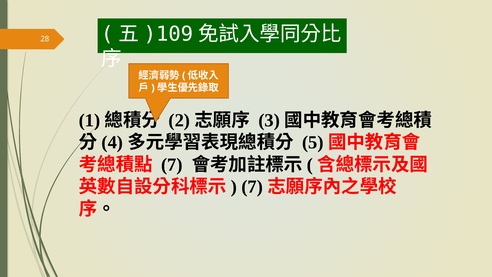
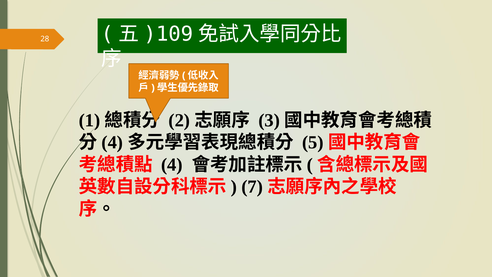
7 at (172, 165): 7 -> 4
